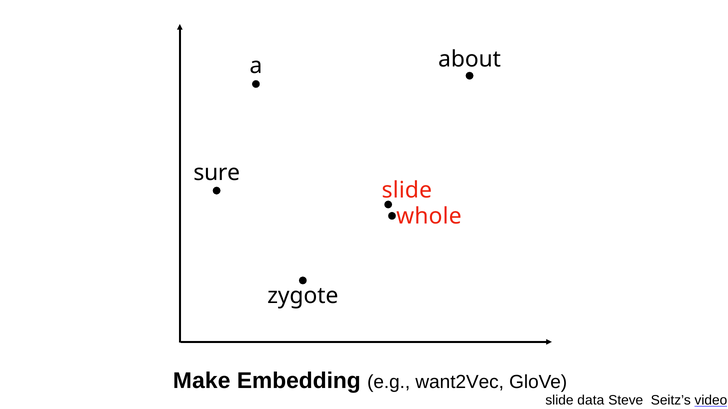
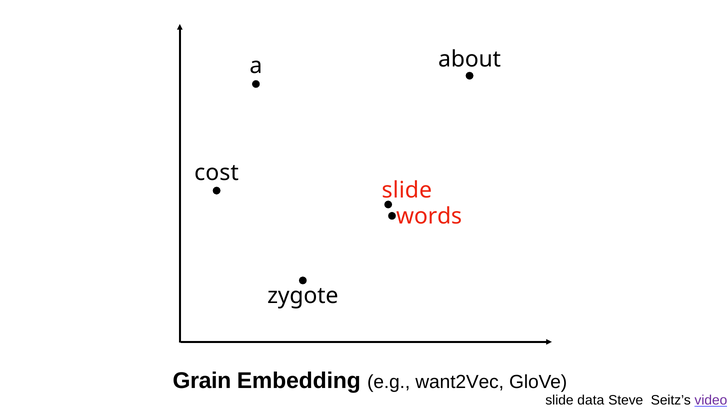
sure: sure -> cost
whole: whole -> words
Make: Make -> Grain
video colour: black -> purple
